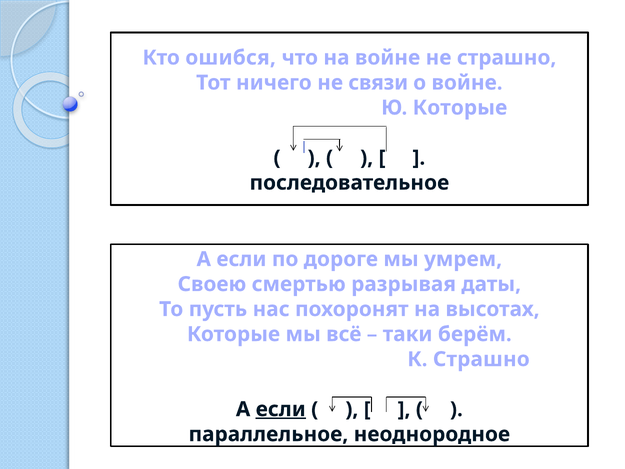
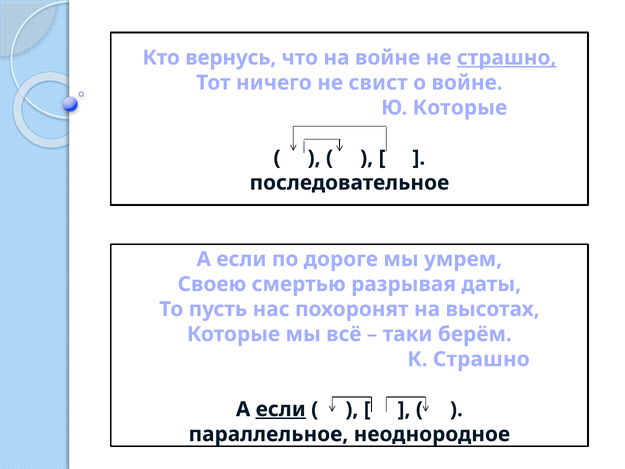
ошибся: ошибся -> вернусь
страшно at (507, 58) underline: none -> present
связи: связи -> свист
